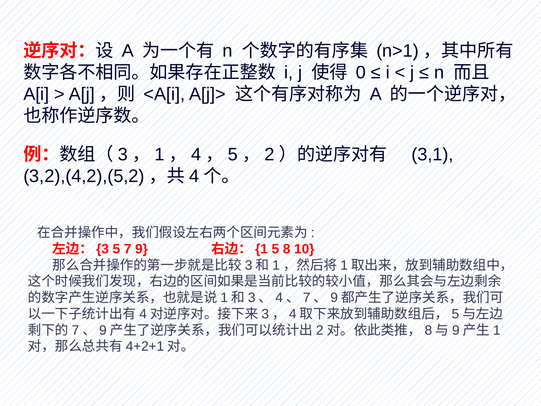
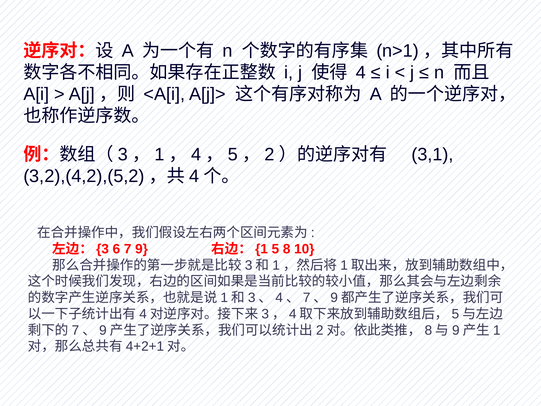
0: 0 -> 4
5 at (116, 249): 5 -> 6
